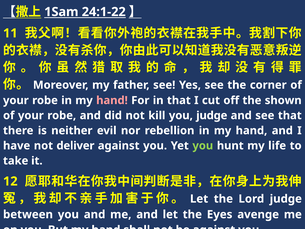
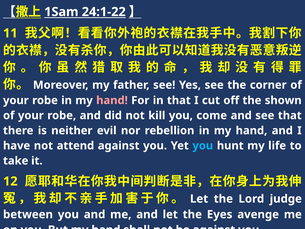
you judge: judge -> come
deliver: deliver -> attend
you at (203, 146) colour: light green -> light blue
